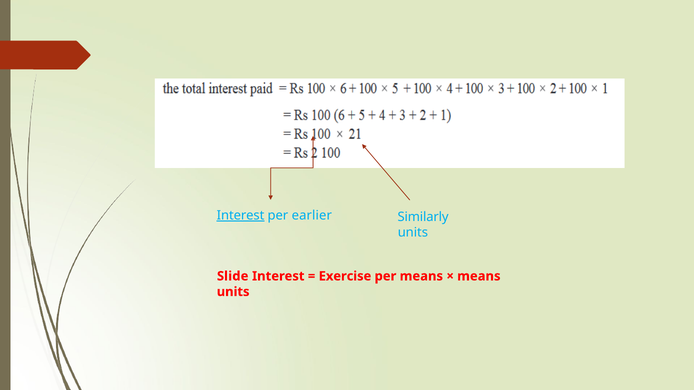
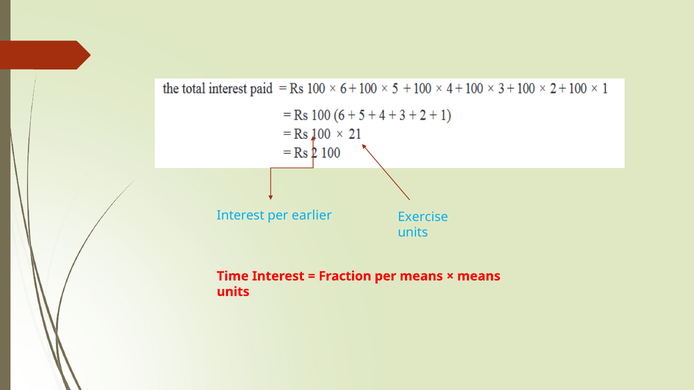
Interest at (241, 215) underline: present -> none
Similarly: Similarly -> Exercise
Slide: Slide -> Time
Exercise: Exercise -> Fraction
